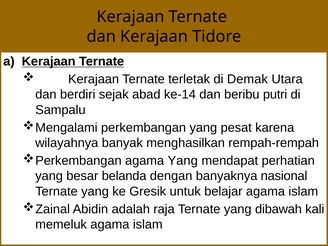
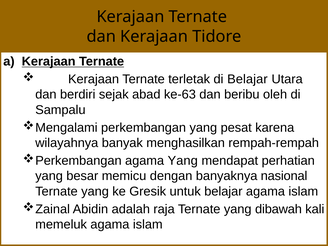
di Demak: Demak -> Belajar
ke-14: ke-14 -> ke-63
putri: putri -> oleh
belanda: belanda -> memicu
